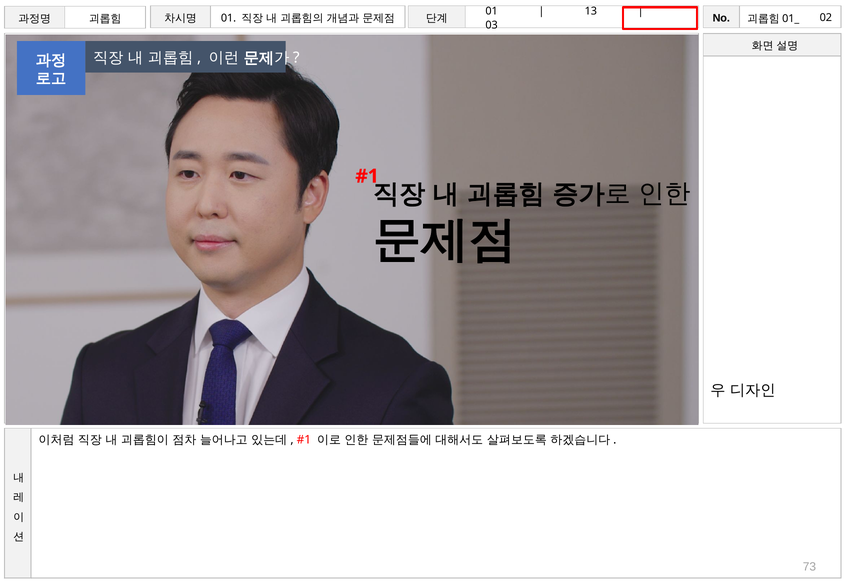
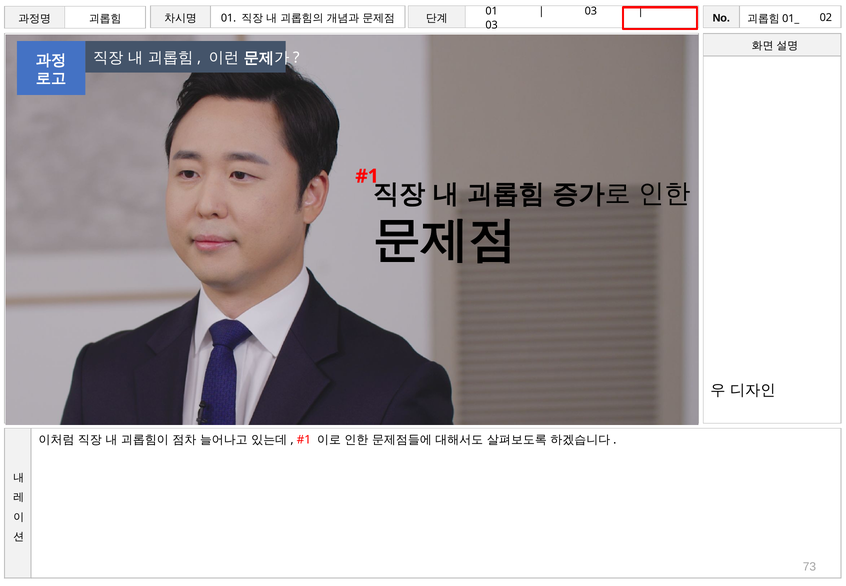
13 at (591, 11): 13 -> 03
